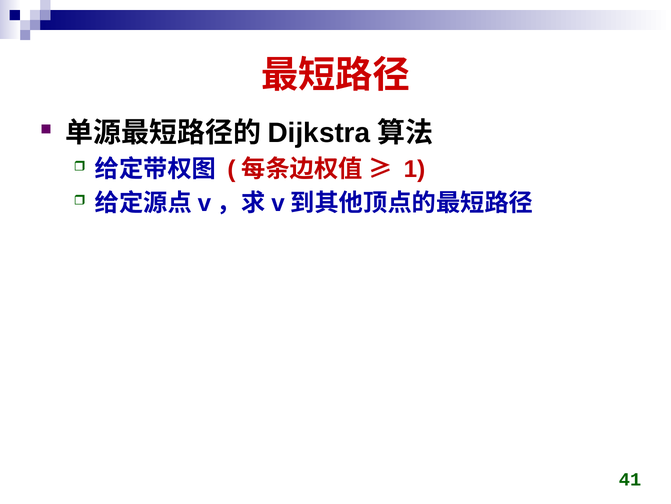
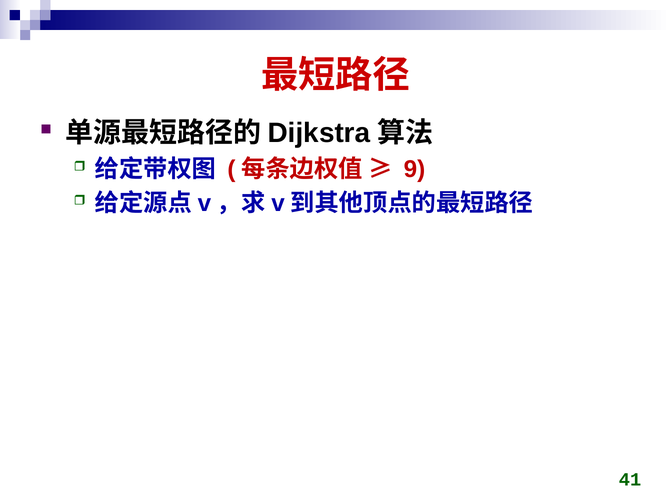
1: 1 -> 9
